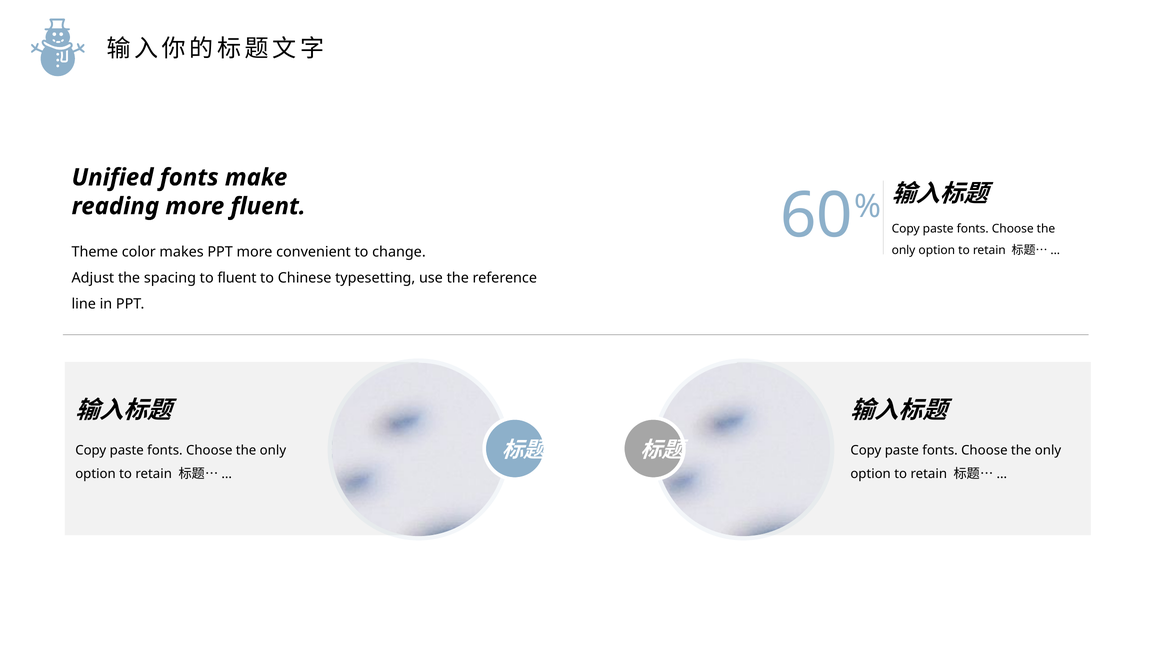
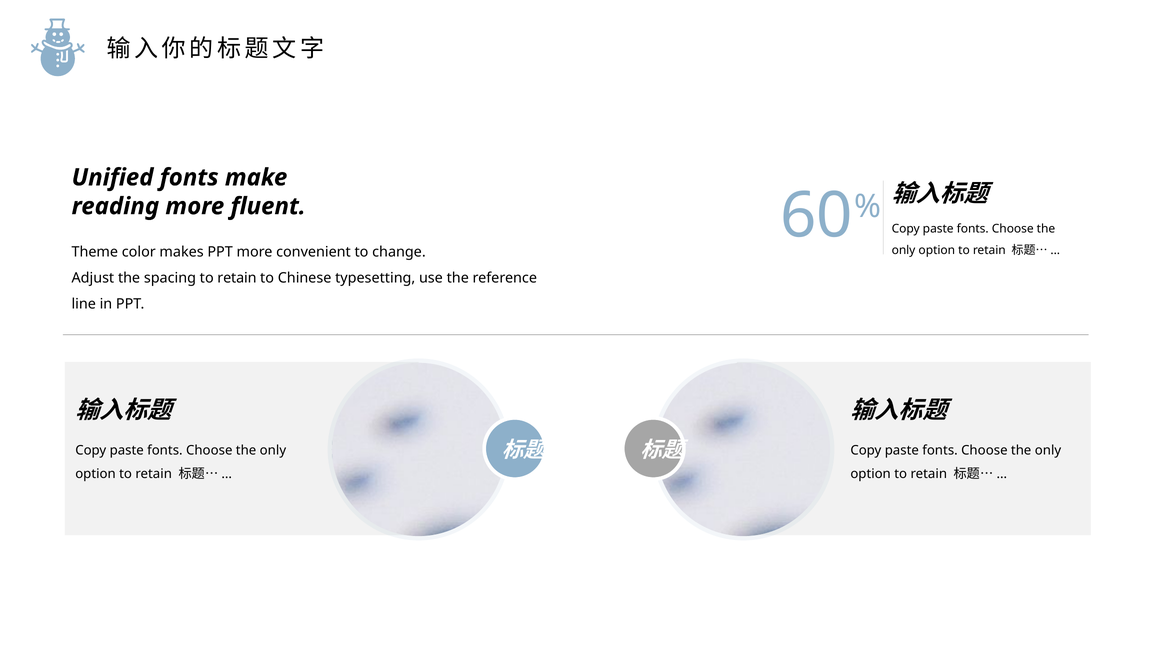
spacing to fluent: fluent -> retain
